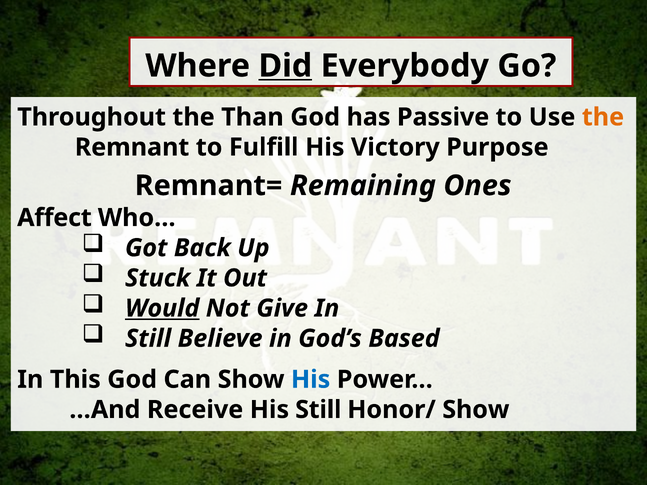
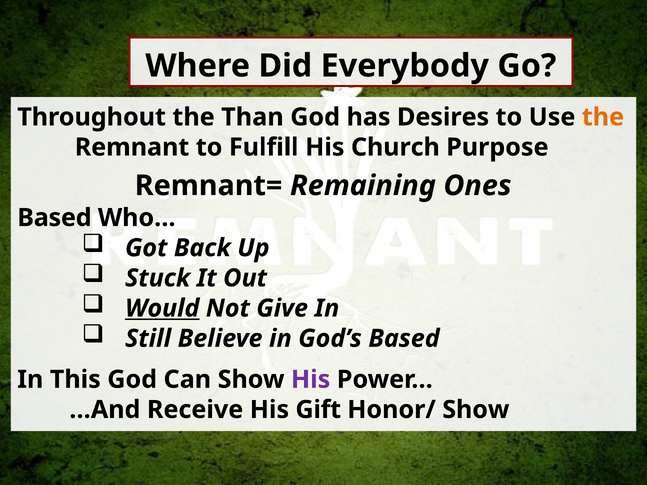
Did underline: present -> none
Passive: Passive -> Desires
Victory: Victory -> Church
Affect at (54, 218): Affect -> Based
His at (311, 380) colour: blue -> purple
His Still: Still -> Gift
